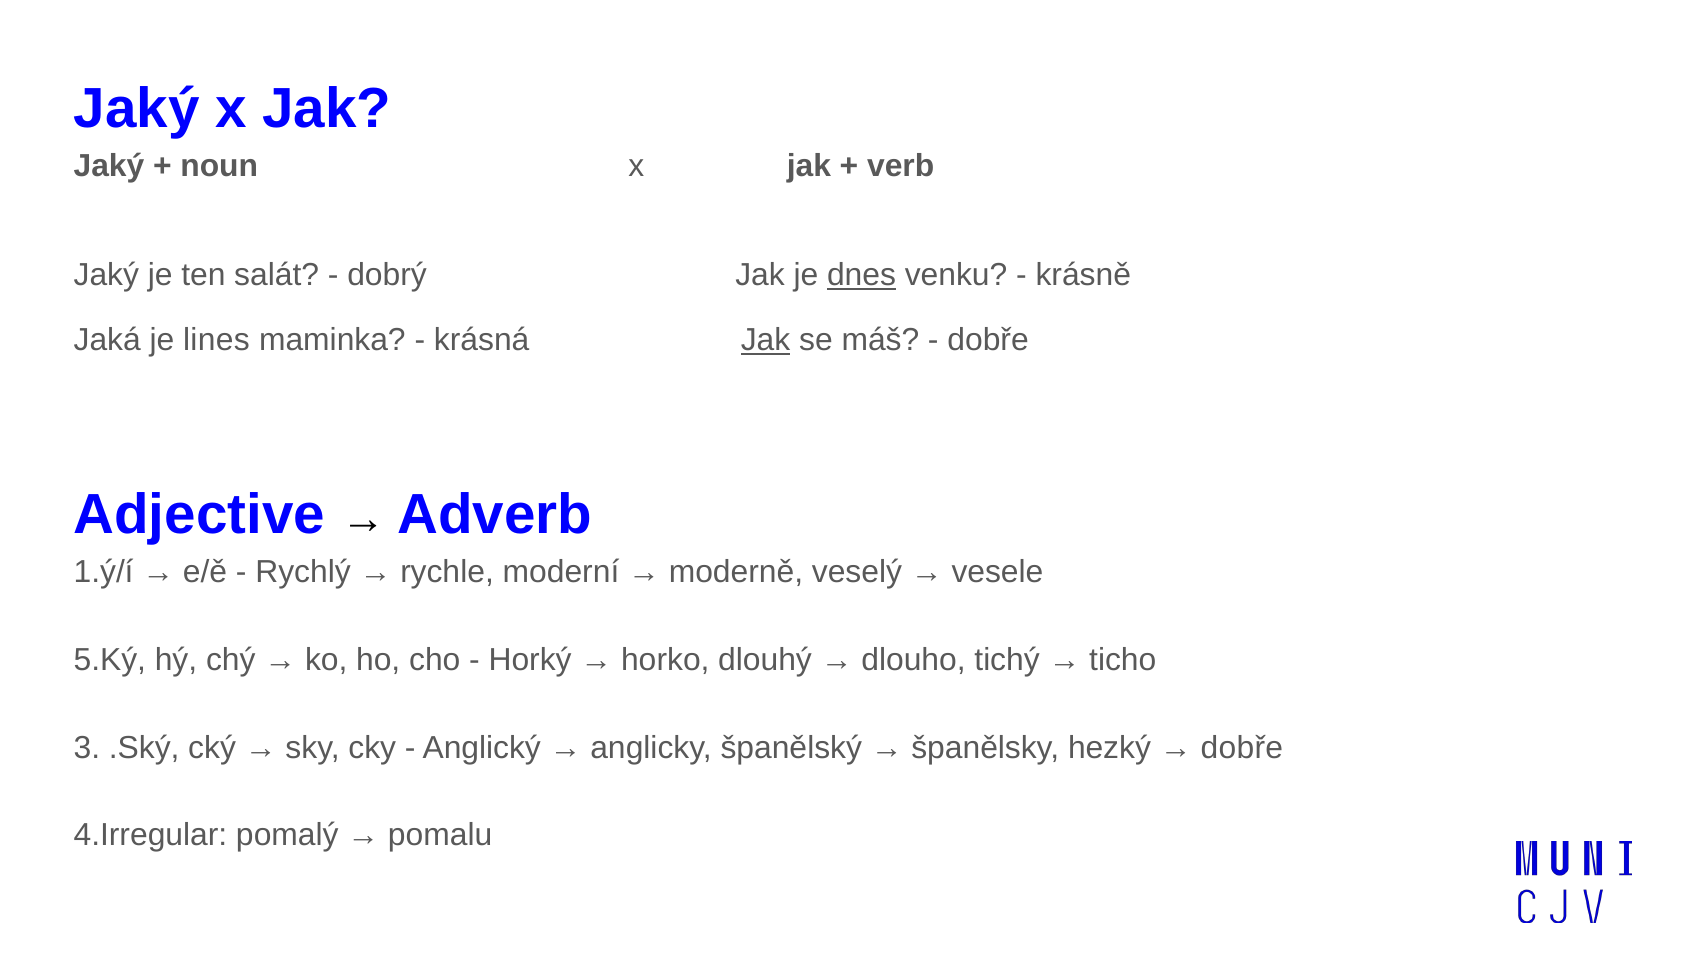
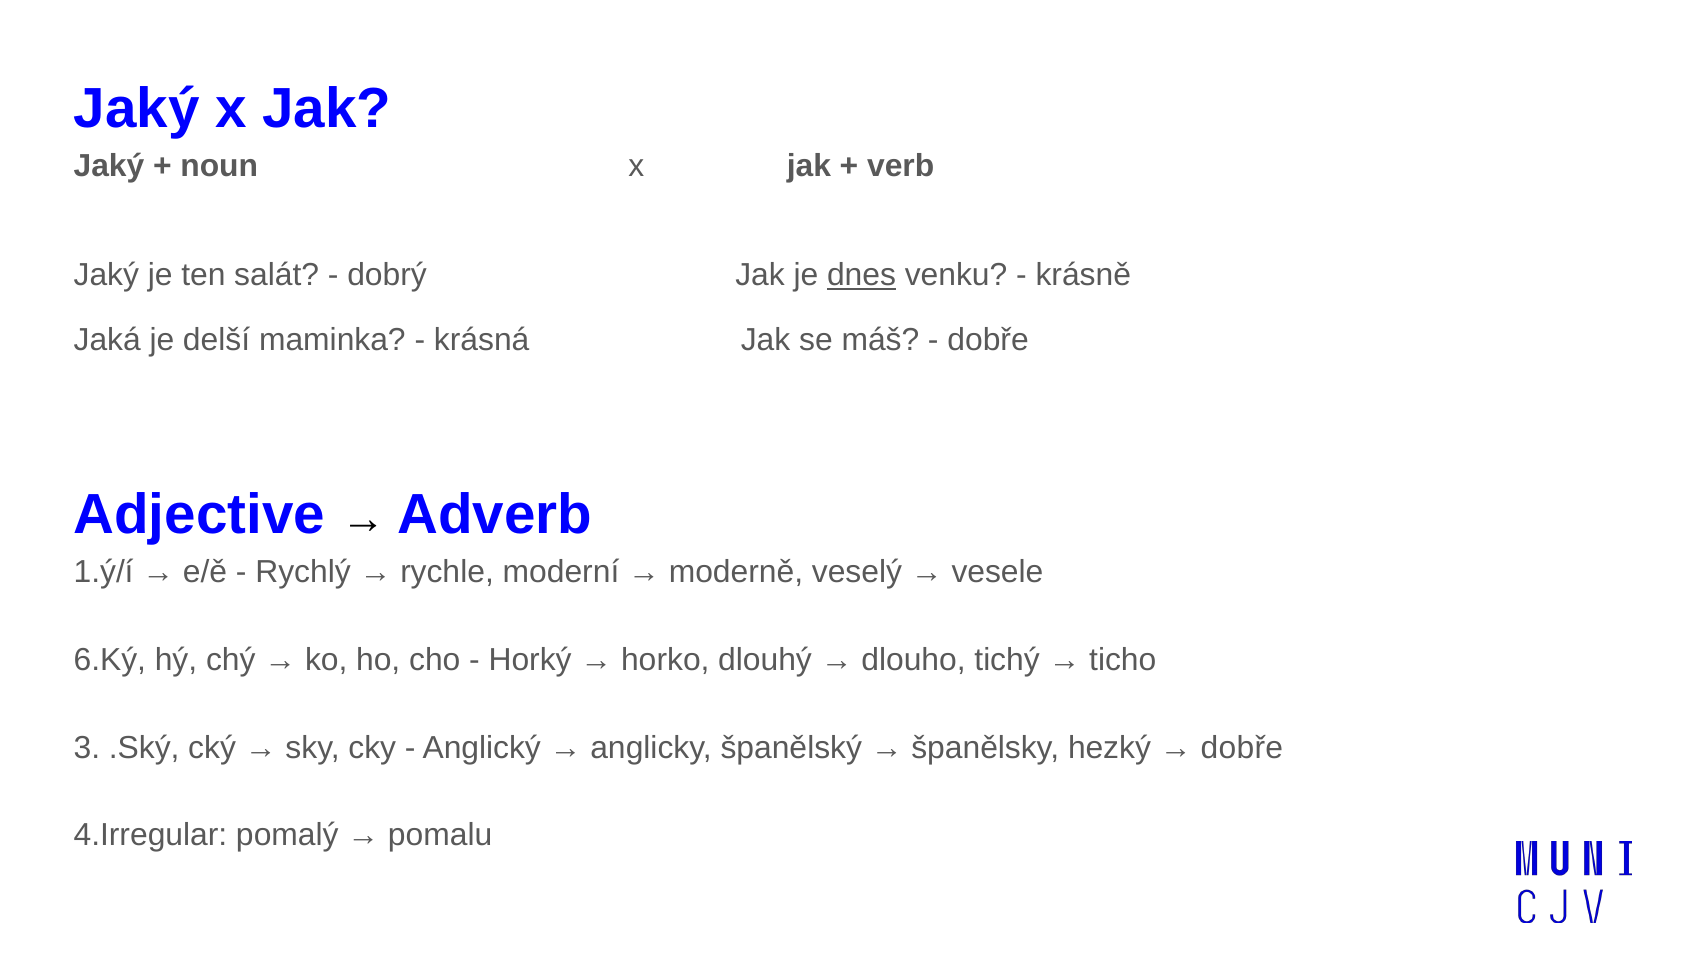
lines: lines -> delší
Jak at (766, 340) underline: present -> none
5.Ký: 5.Ký -> 6.Ký
